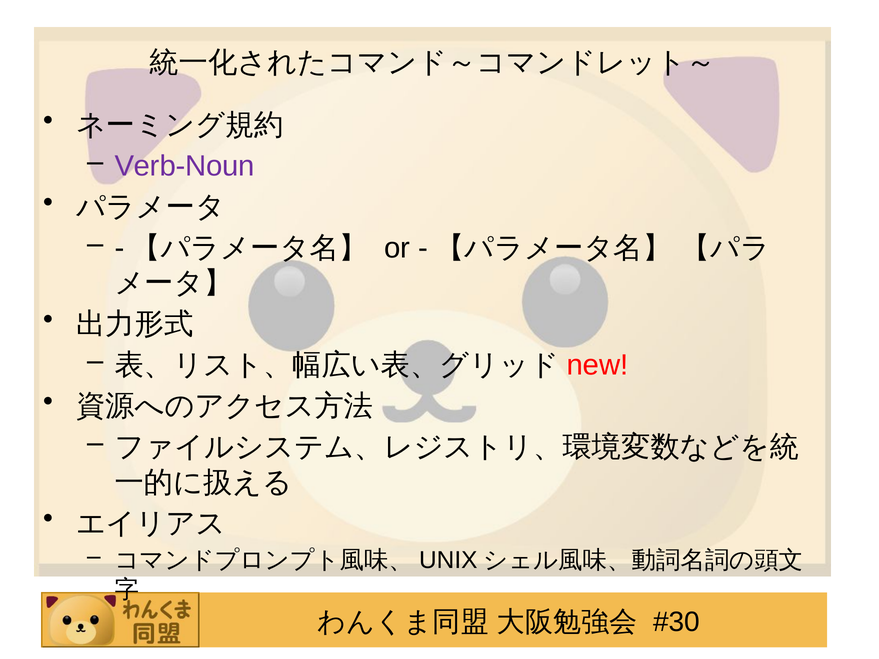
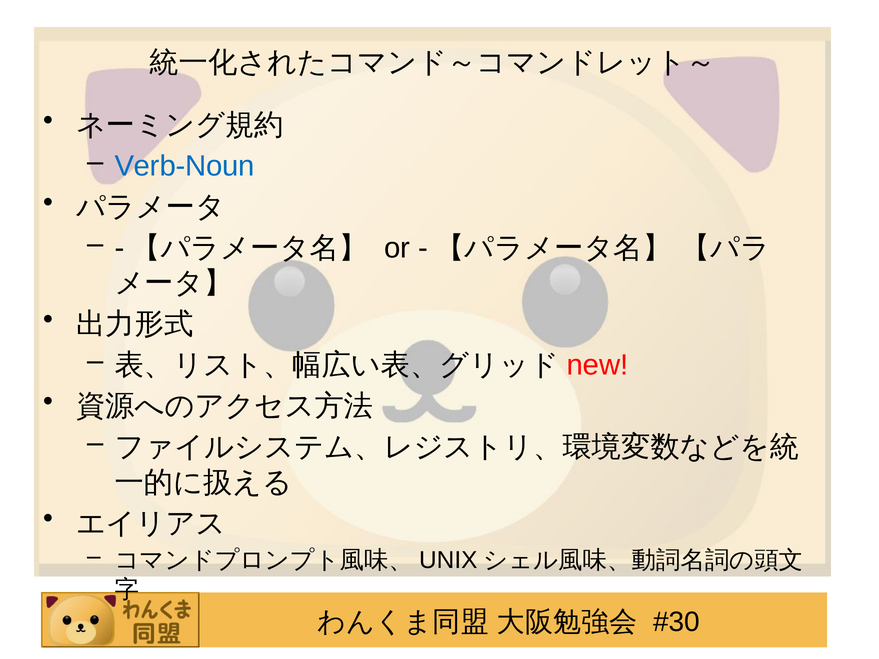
Verb-Noun colour: purple -> blue
